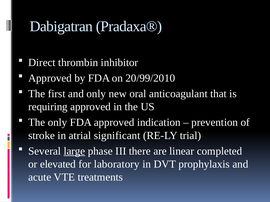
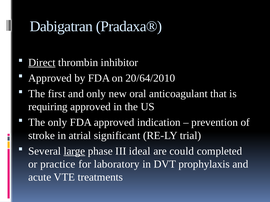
Direct underline: none -> present
20/99/2010: 20/99/2010 -> 20/64/2010
there: there -> ideal
linear: linear -> could
elevated: elevated -> practice
